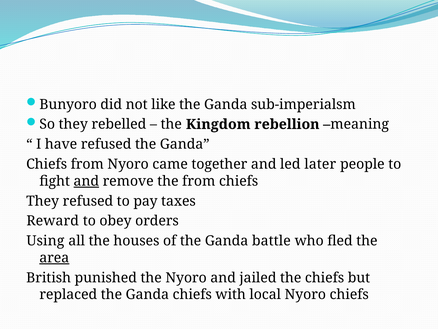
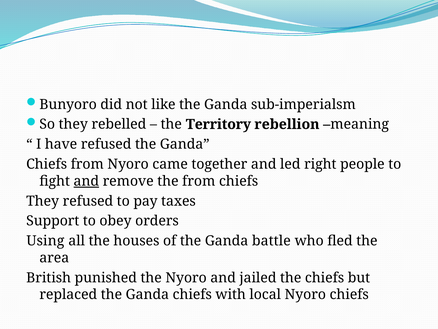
Kingdom: Kingdom -> Territory
later: later -> right
Reward: Reward -> Support
area underline: present -> none
